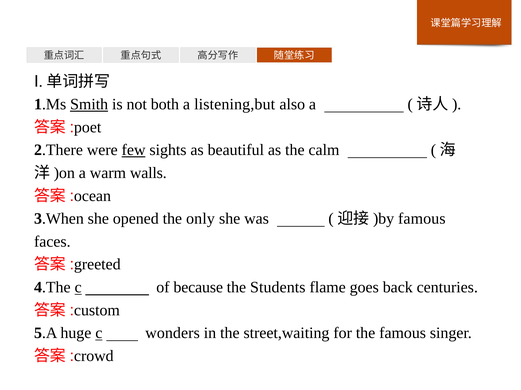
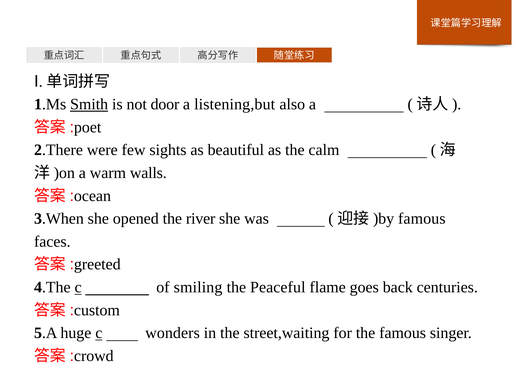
both: both -> door
few underline: present -> none
only: only -> river
because: because -> smiling
Students: Students -> Peaceful
